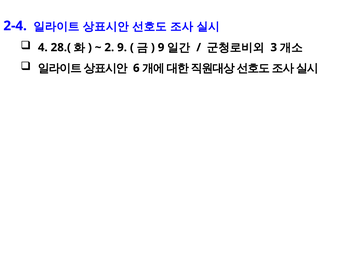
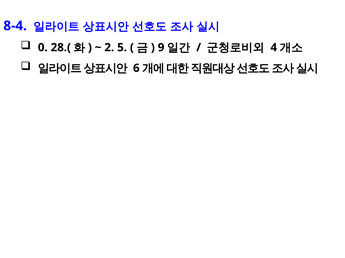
2-4: 2-4 -> 8-4
4: 4 -> 0
2 9: 9 -> 5
3: 3 -> 4
